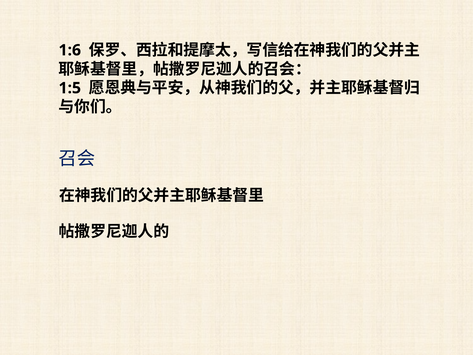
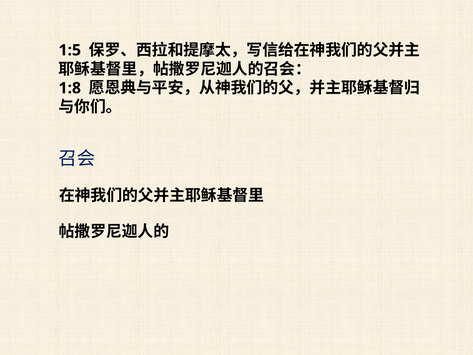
1:6: 1:6 -> 1:5
1:5: 1:5 -> 1:8
